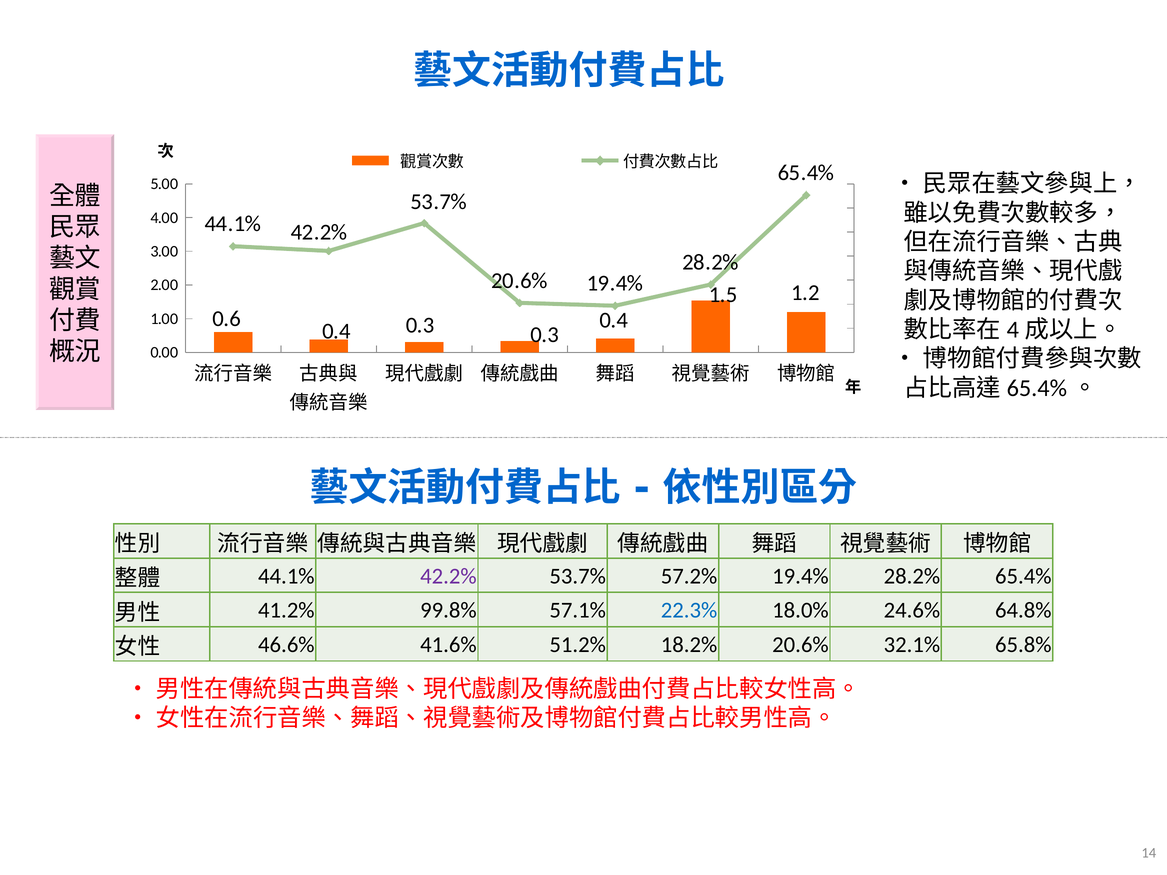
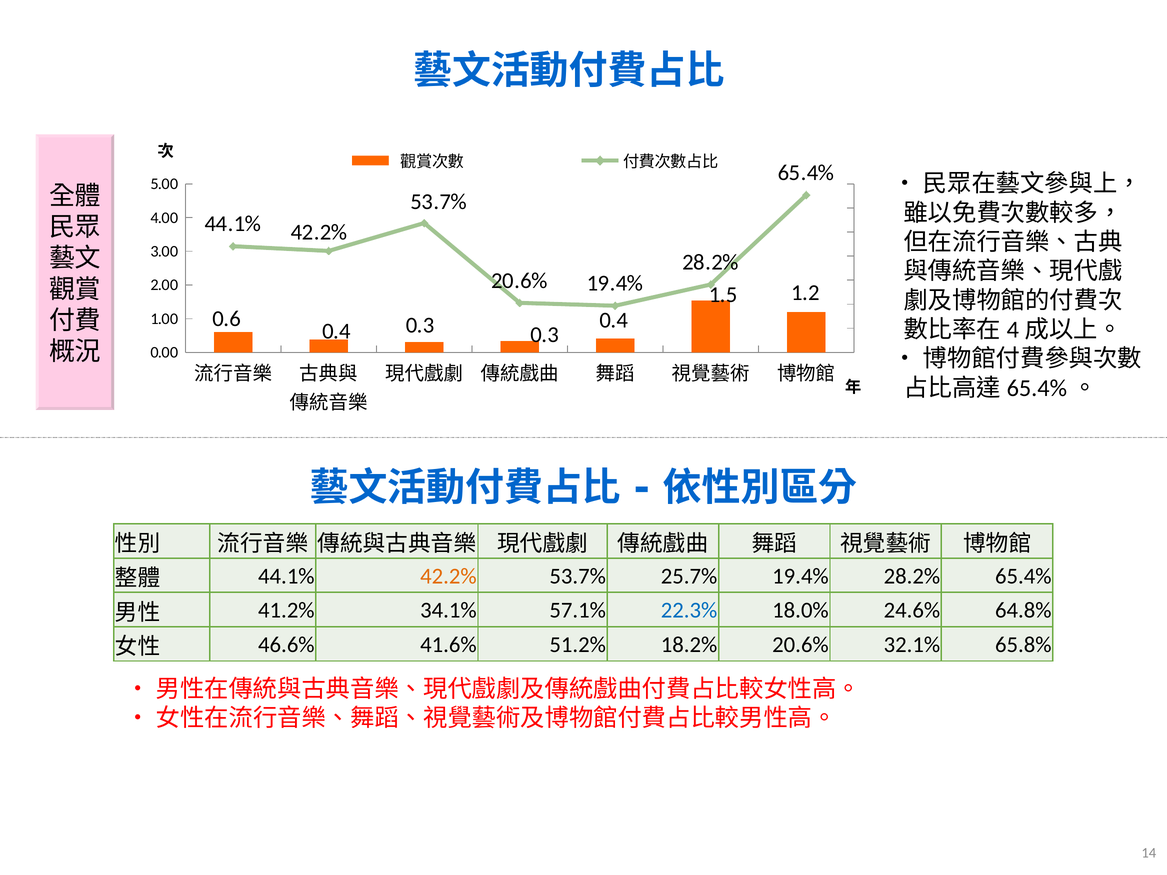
42.2% at (448, 576) colour: purple -> orange
57.2%: 57.2% -> 25.7%
99.8%: 99.8% -> 34.1%
